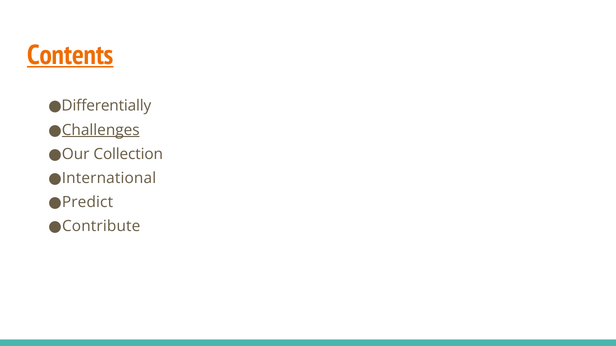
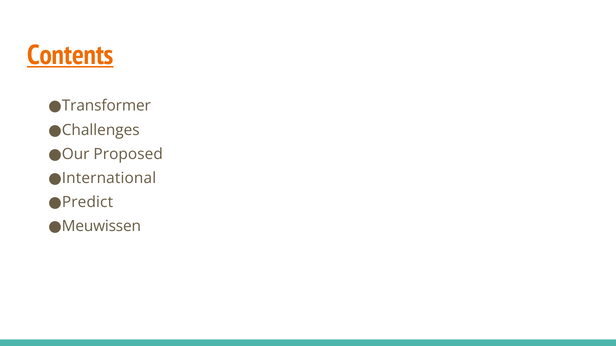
Differentially: Differentially -> Transformer
Challenges underline: present -> none
Collection: Collection -> Proposed
Contribute: Contribute -> Meuwissen
